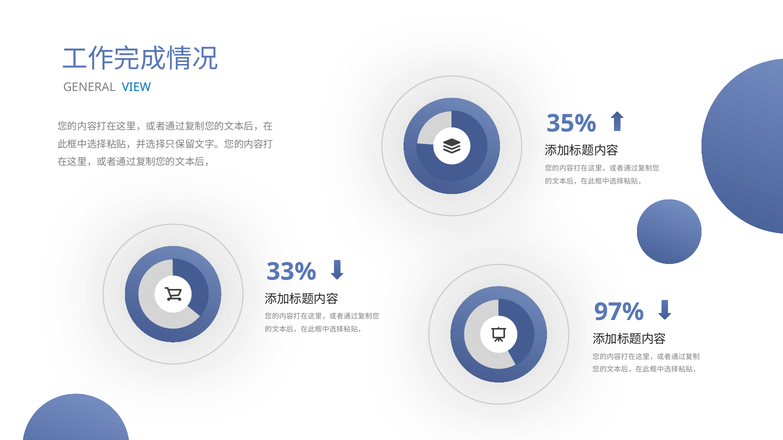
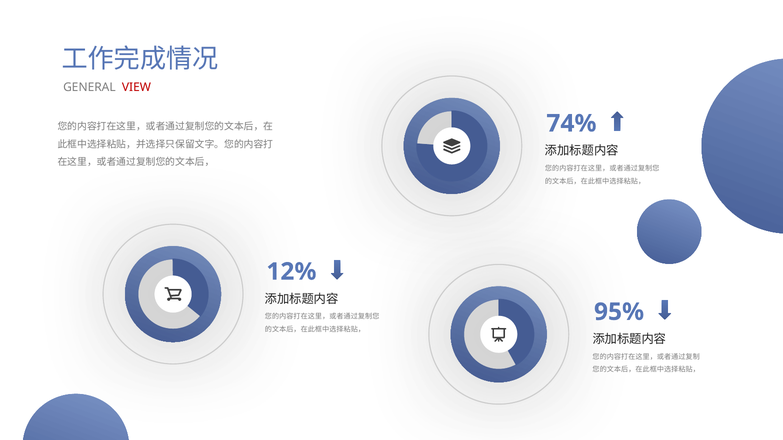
VIEW colour: blue -> red
35%: 35% -> 74%
33%: 33% -> 12%
97%: 97% -> 95%
